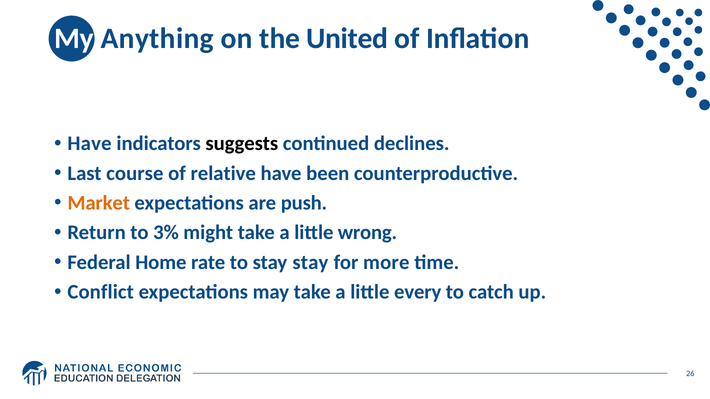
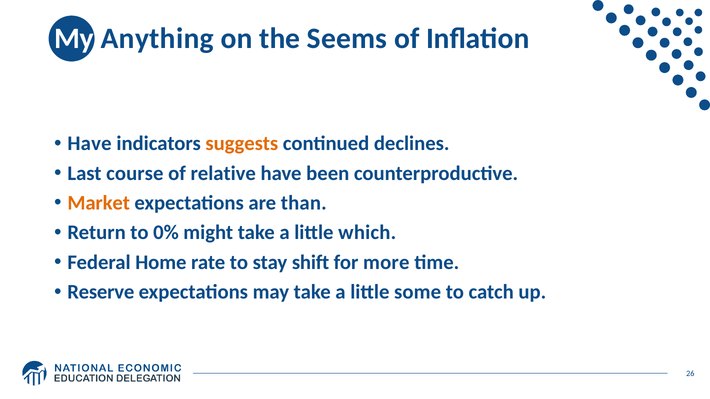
United: United -> Seems
suggests colour: black -> orange
push: push -> than
3%: 3% -> 0%
wrong: wrong -> which
stay stay: stay -> shift
Conflict: Conflict -> Reserve
every: every -> some
